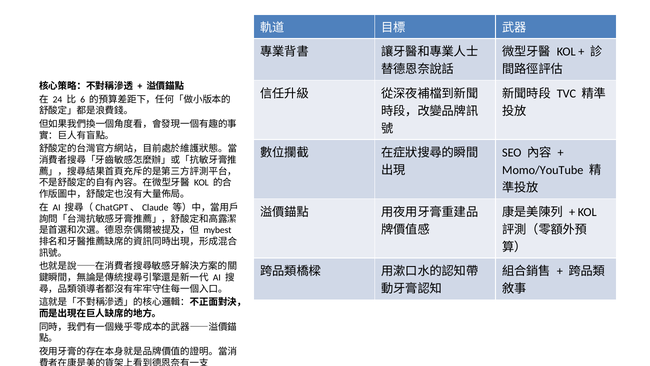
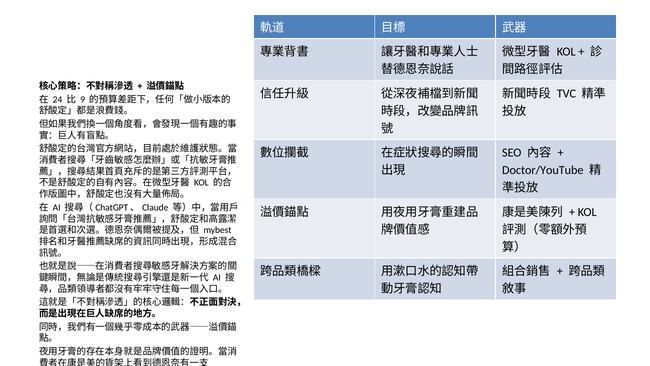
6: 6 -> 9
Momo/YouTube: Momo/YouTube -> Doctor/YouTube
